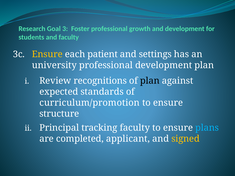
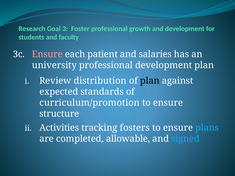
Ensure at (47, 54) colour: yellow -> pink
settings: settings -> salaries
recognitions: recognitions -> distribution
Principal: Principal -> Activities
tracking faculty: faculty -> fosters
applicant: applicant -> allowable
signed colour: yellow -> light blue
